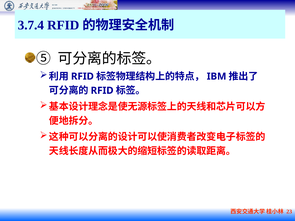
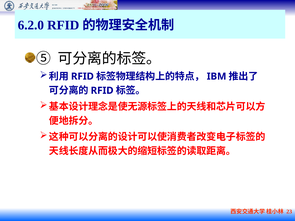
3.7.4: 3.7.4 -> 6.2.0
